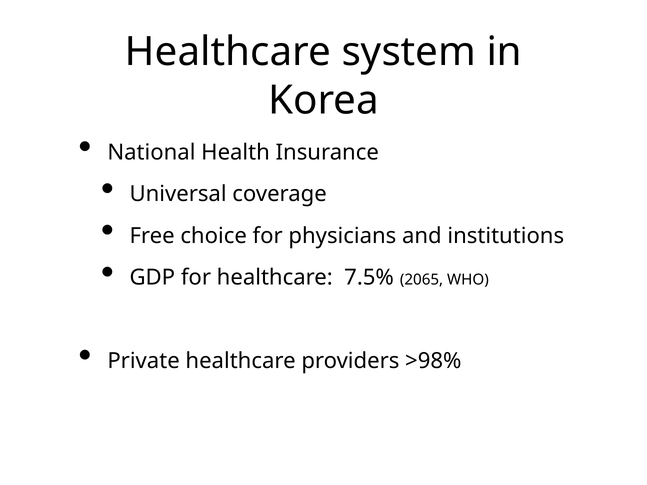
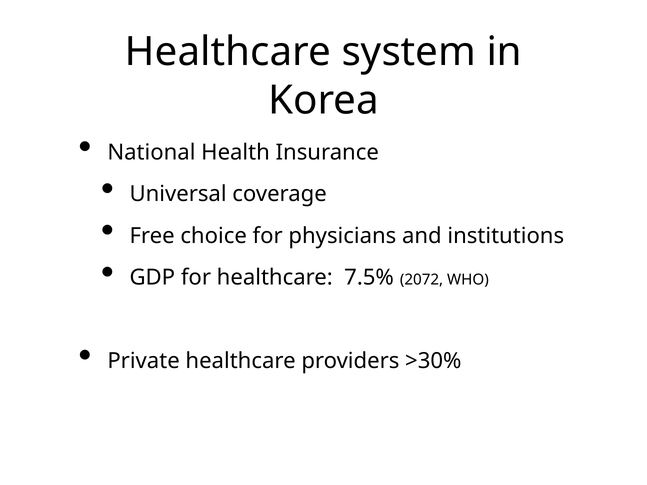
2065: 2065 -> 2072
>98%: >98% -> >30%
